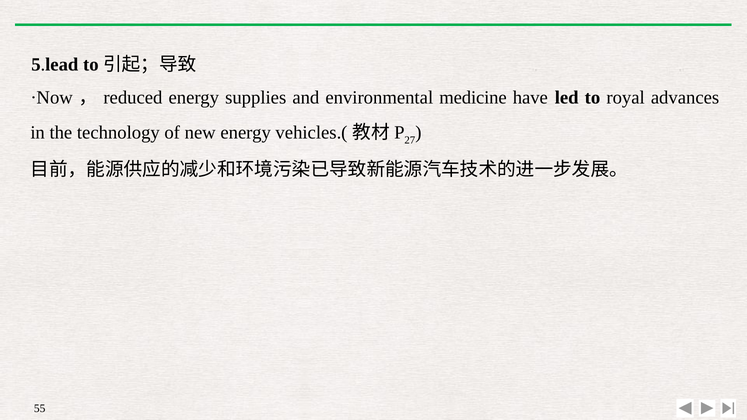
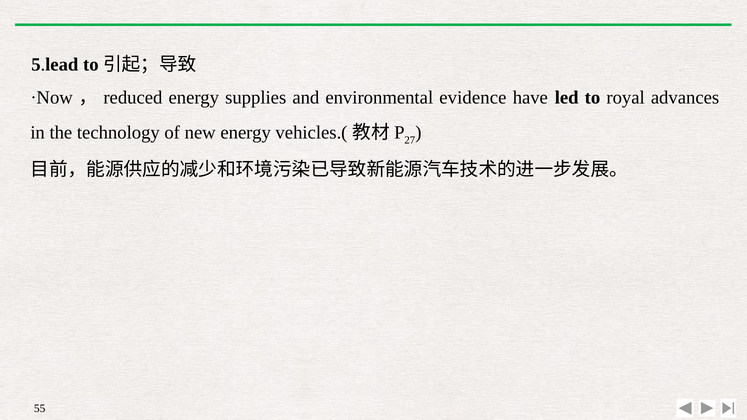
medicine: medicine -> evidence
